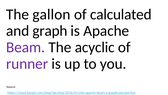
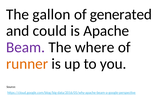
calculated: calculated -> generated
graph: graph -> could
acyclic: acyclic -> where
runner colour: purple -> orange
